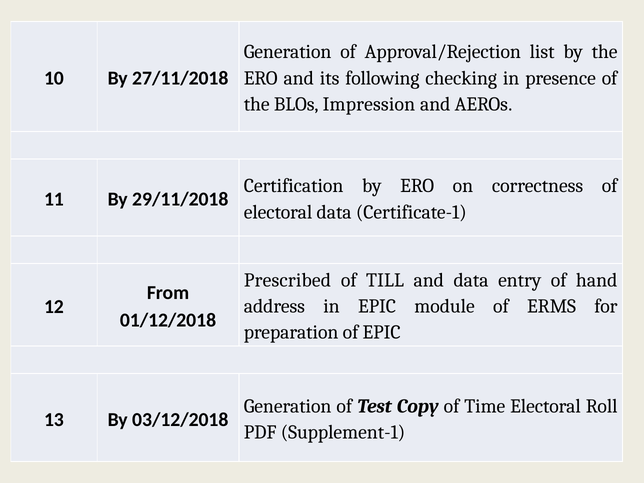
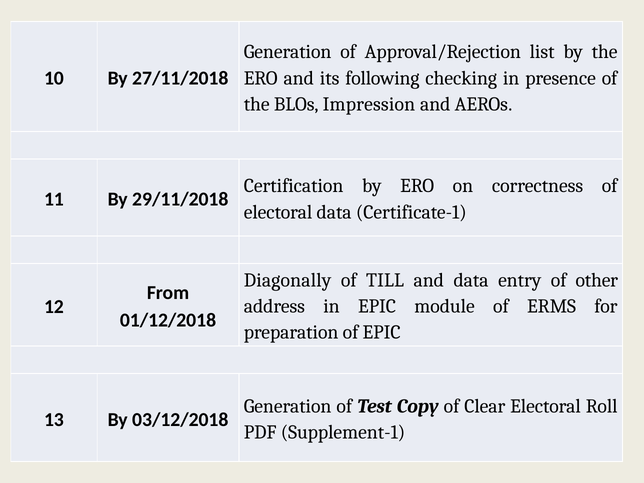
Prescribed: Prescribed -> Diagonally
hand: hand -> other
Time: Time -> Clear
